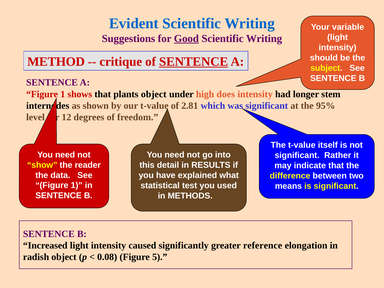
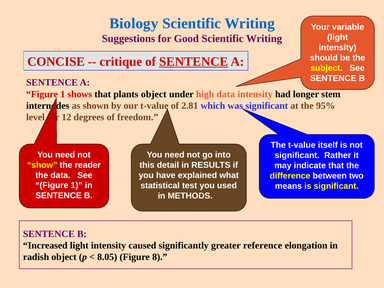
Evident: Evident -> Biology
Good underline: present -> none
METHOD: METHOD -> CONCISE
high does: does -> data
0.08: 0.08 -> 8.05
5: 5 -> 8
